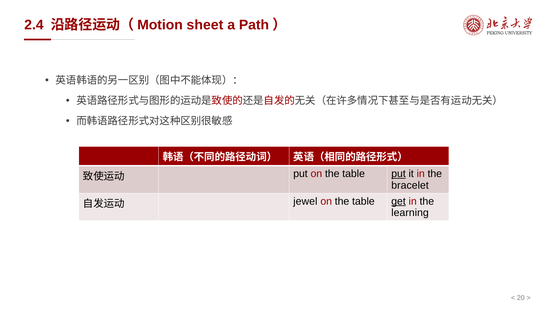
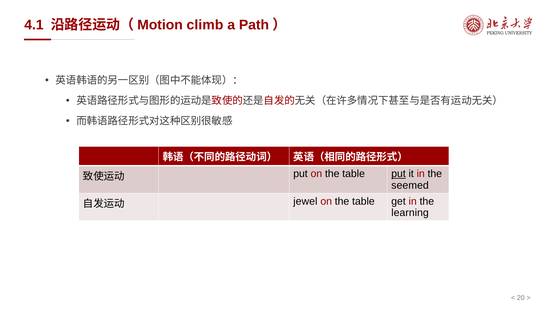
2.4: 2.4 -> 4.1
sheet: sheet -> climb
bracelet: bracelet -> seemed
get underline: present -> none
